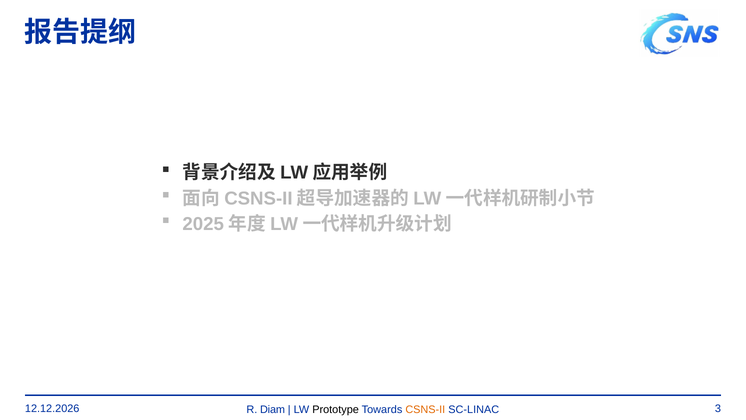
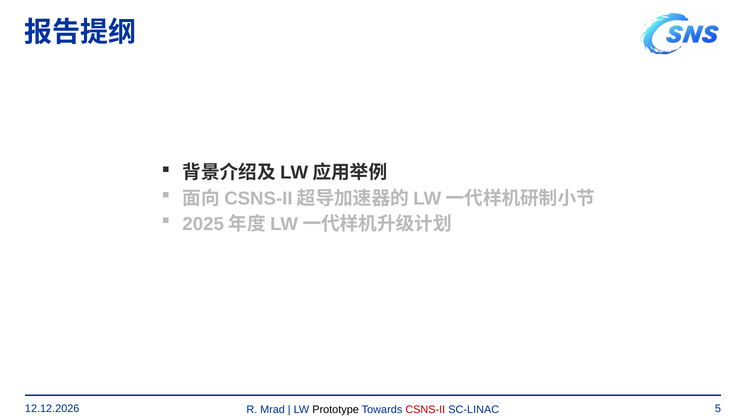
Diam: Diam -> Mrad
CSNS-II colour: orange -> red
3: 3 -> 5
